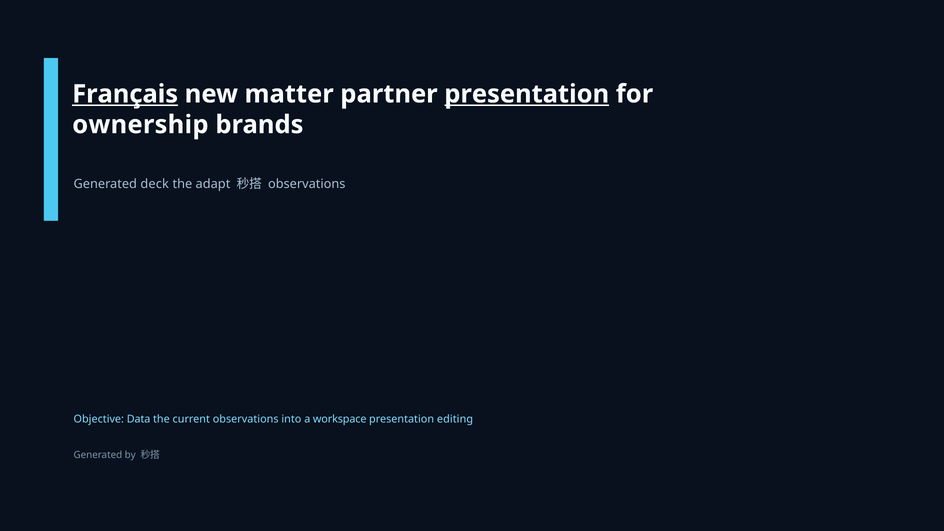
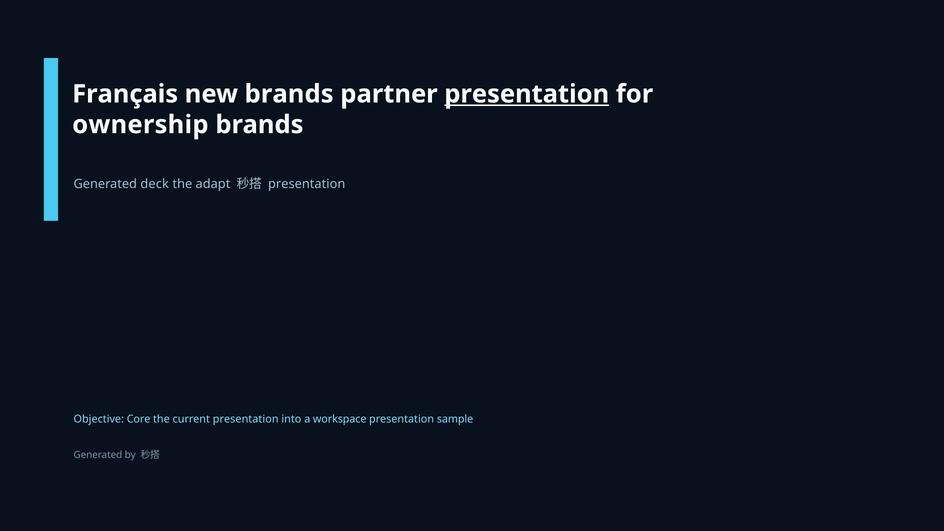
Français underline: present -> none
new matter: matter -> brands
observations at (307, 184): observations -> presentation
Data: Data -> Core
current observations: observations -> presentation
editing: editing -> sample
